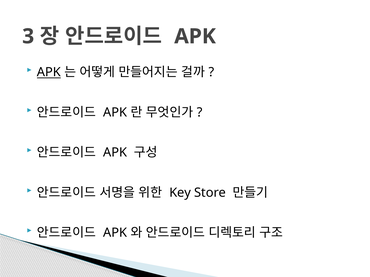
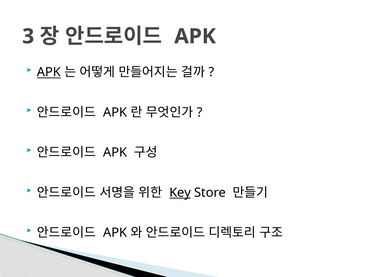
Key underline: none -> present
